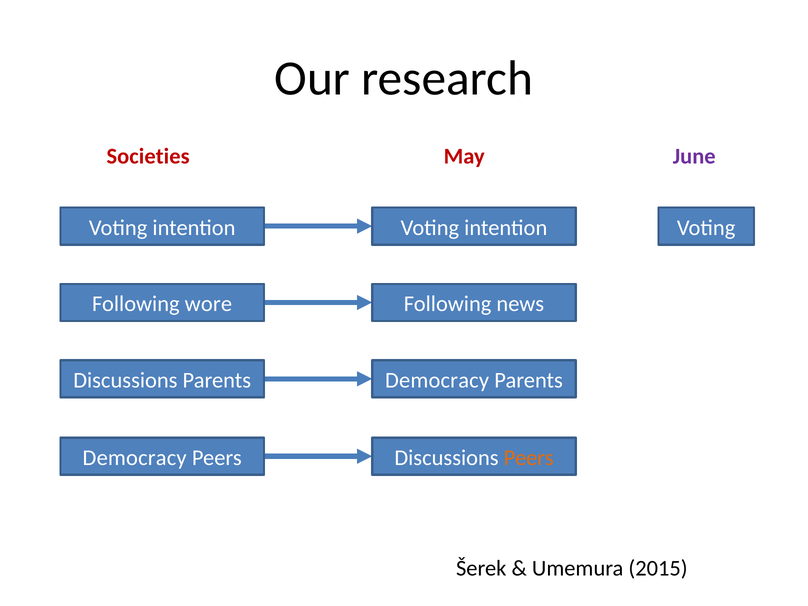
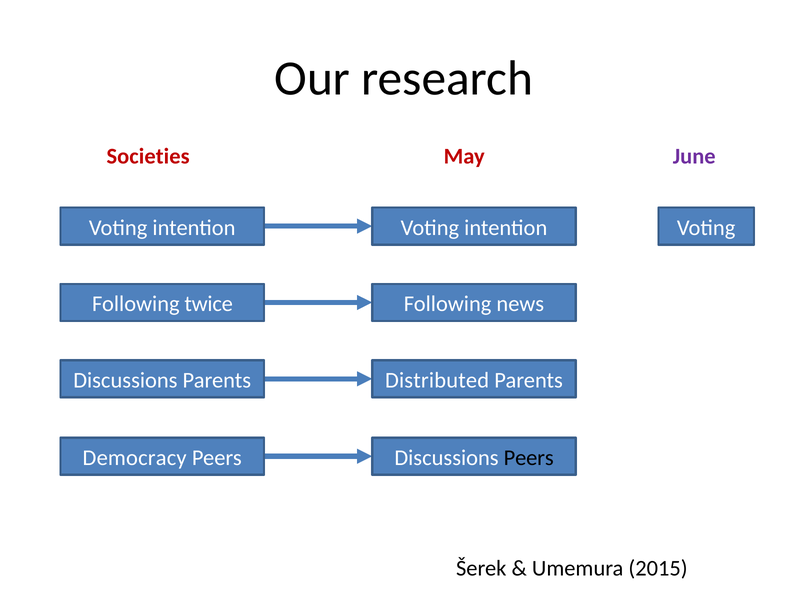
wore: wore -> twice
Democracy at (437, 380): Democracy -> Distributed
Peers at (529, 458) colour: orange -> black
